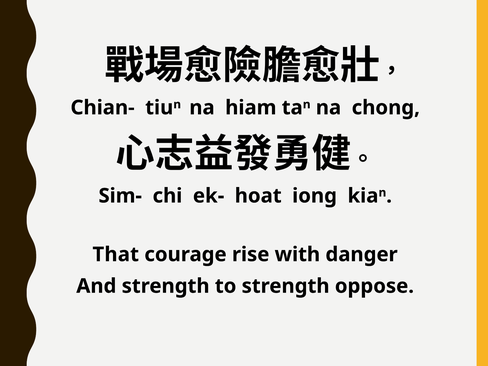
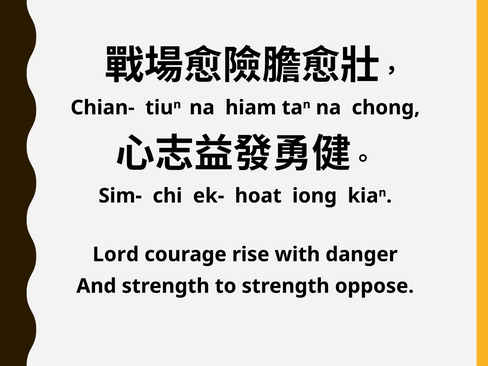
That: That -> Lord
